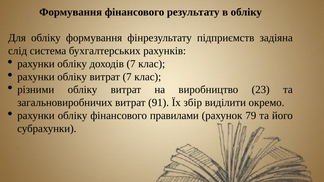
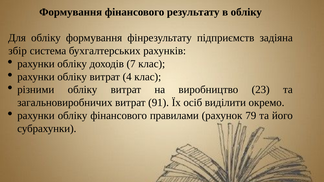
слід: слід -> збір
витрат 7: 7 -> 4
збір: збір -> осіб
